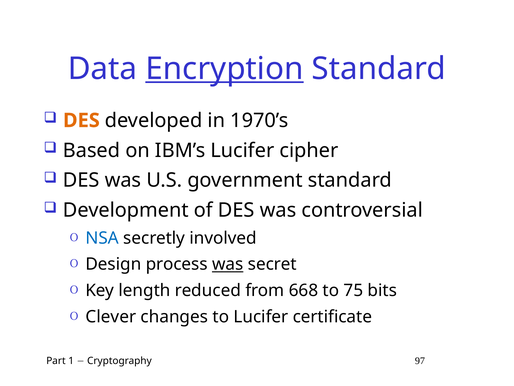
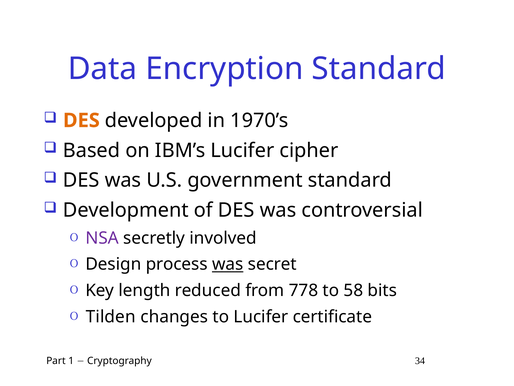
Encryption underline: present -> none
NSA colour: blue -> purple
668: 668 -> 778
75: 75 -> 58
Clever: Clever -> Tilden
97: 97 -> 34
